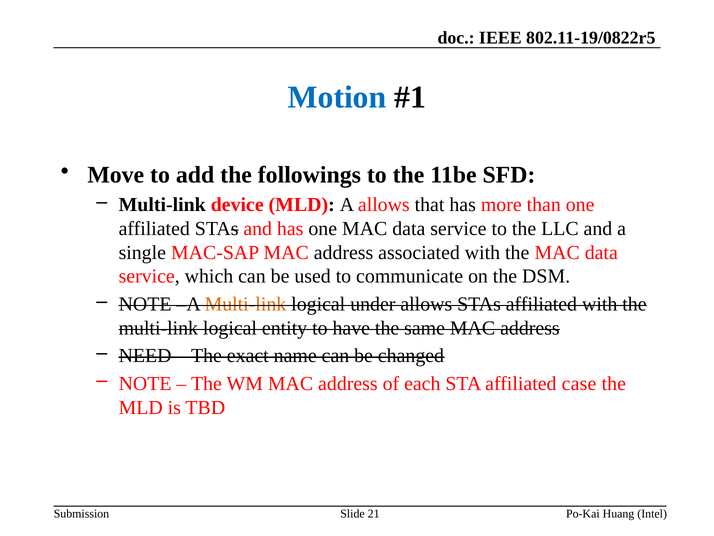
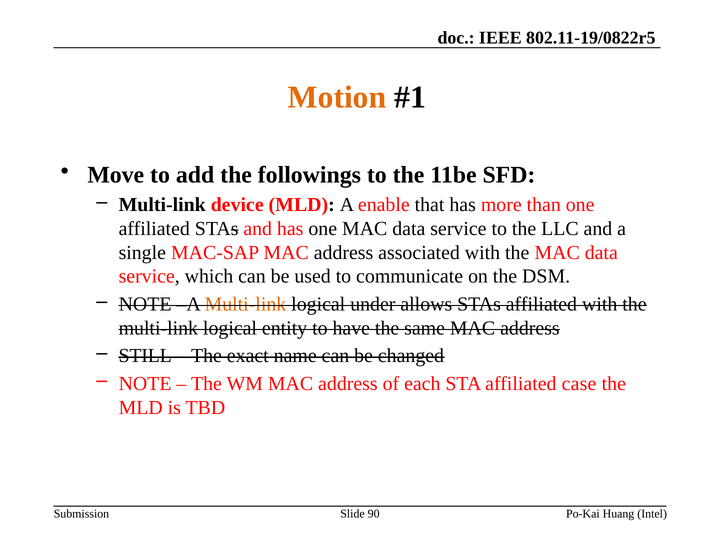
Motion colour: blue -> orange
A allows: allows -> enable
NEED: NEED -> STILL
21: 21 -> 90
